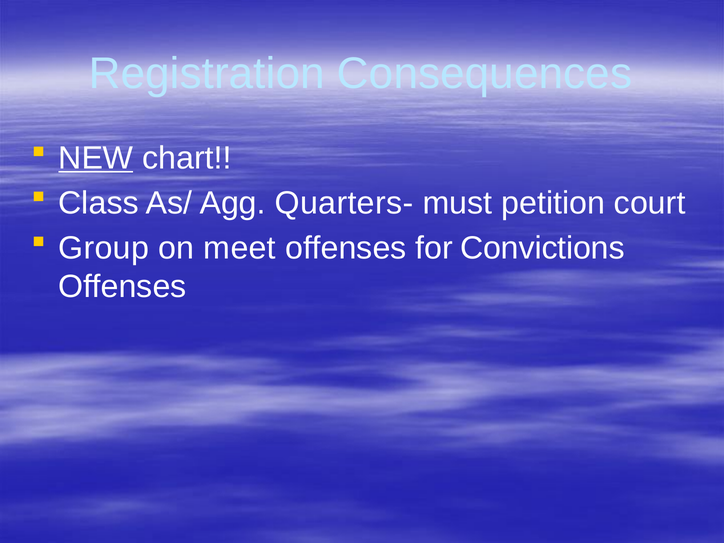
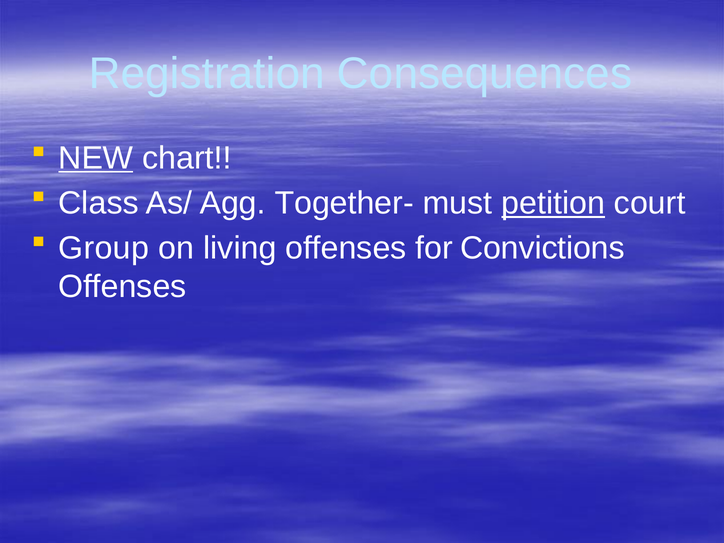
Quarters-: Quarters- -> Together-
petition underline: none -> present
meet: meet -> living
